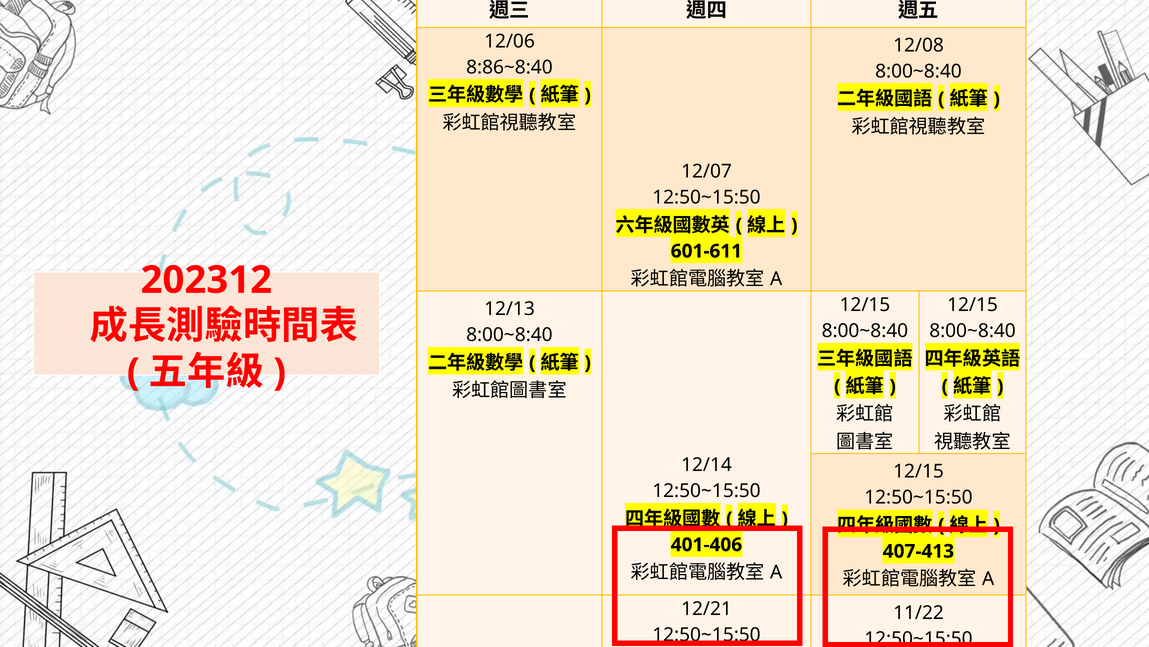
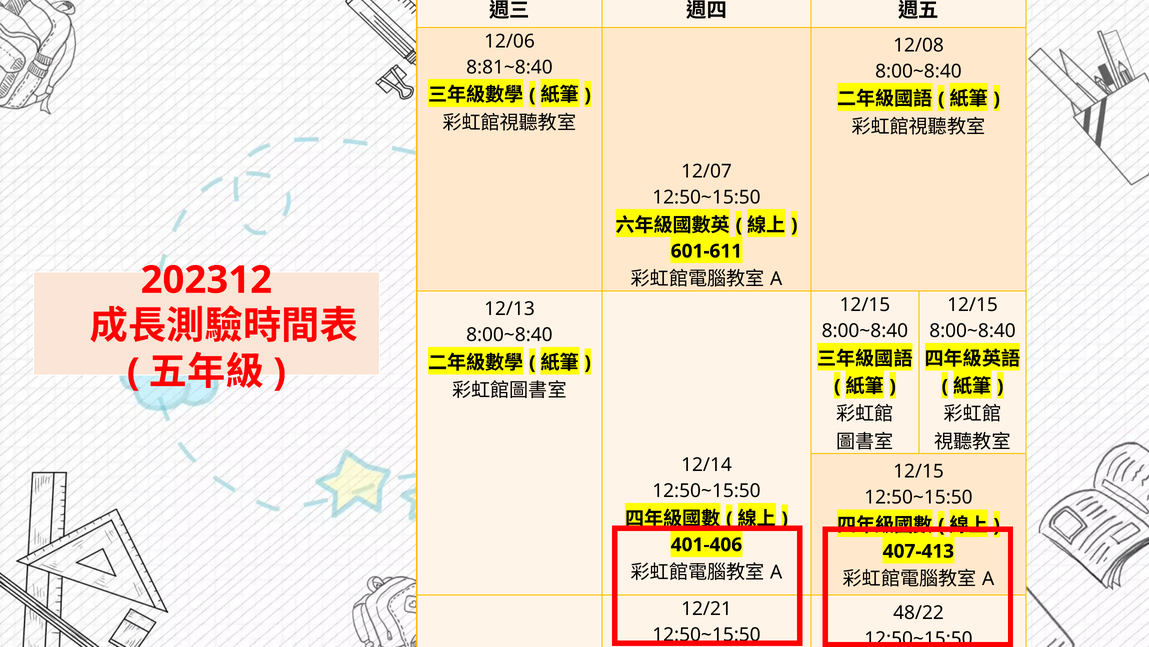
8:86~8:40: 8:86~8:40 -> 8:81~8:40
11/22: 11/22 -> 48/22
